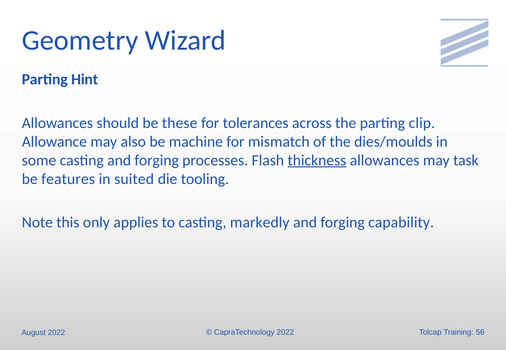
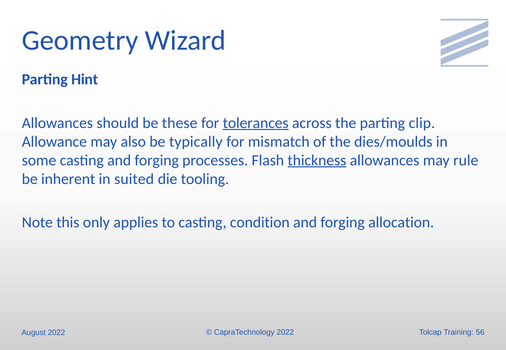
tolerances underline: none -> present
machine: machine -> typically
task: task -> rule
features: features -> inherent
markedly: markedly -> condition
capability: capability -> allocation
